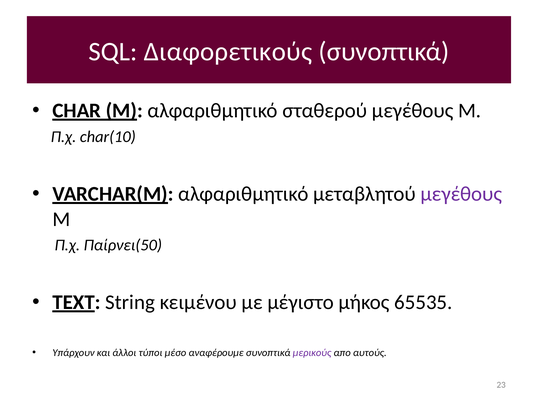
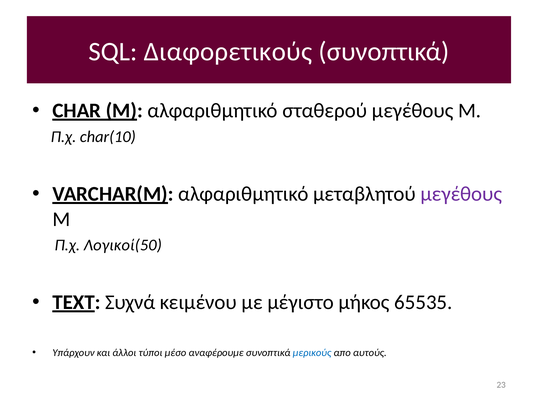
Παίρνει(50: Παίρνει(50 -> Λογικοί(50
String: String -> Συχνά
μερικούς colour: purple -> blue
